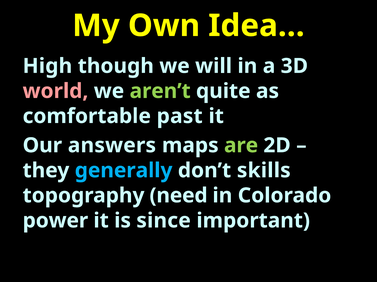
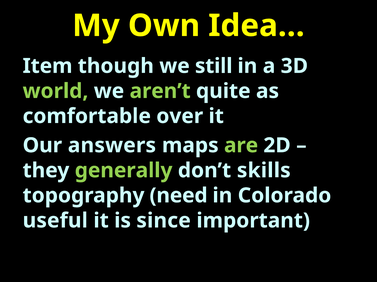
High: High -> Item
will: will -> still
world colour: pink -> light green
past: past -> over
generally colour: light blue -> light green
power: power -> useful
